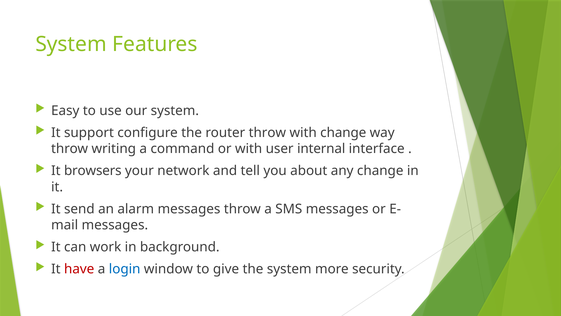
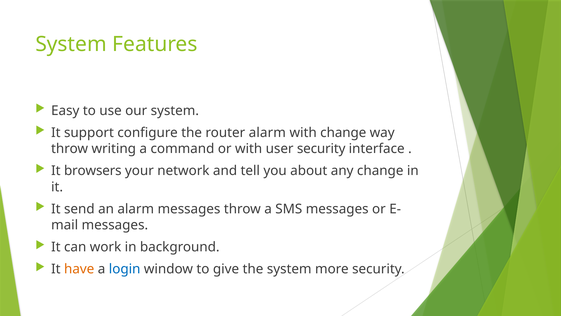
router throw: throw -> alarm
user internal: internal -> security
have colour: red -> orange
